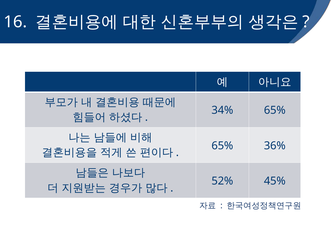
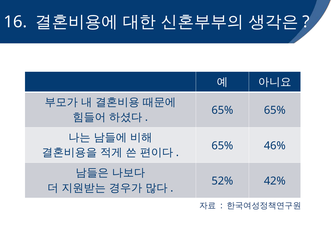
34% at (222, 110): 34% -> 65%
36%: 36% -> 46%
45%: 45% -> 42%
